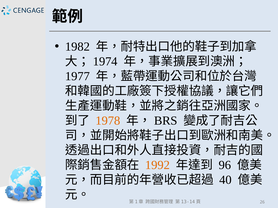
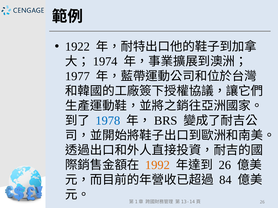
1982: 1982 -> 1922
1978 colour: orange -> blue
96 at (225, 165): 96 -> 26
40: 40 -> 84
